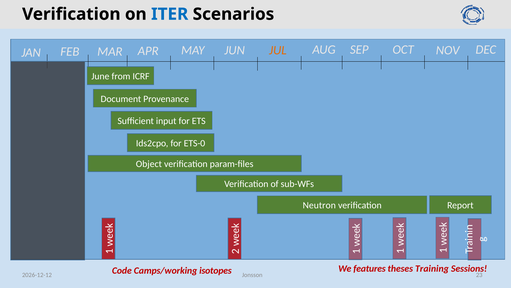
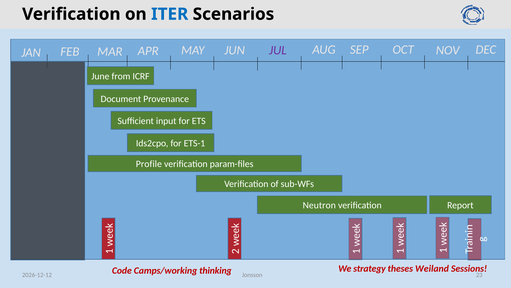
JUL colour: orange -> purple
ETS-0: ETS-0 -> ETS-1
Object: Object -> Profile
features: features -> strategy
Training: Training -> Weiland
isotopes: isotopes -> thinking
